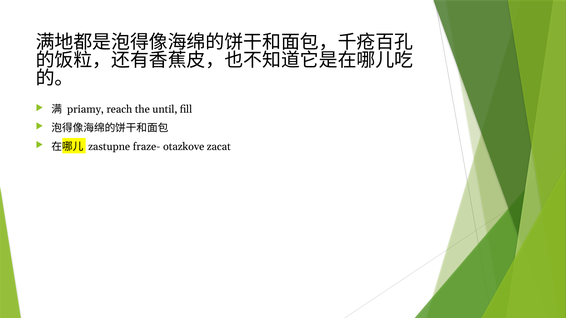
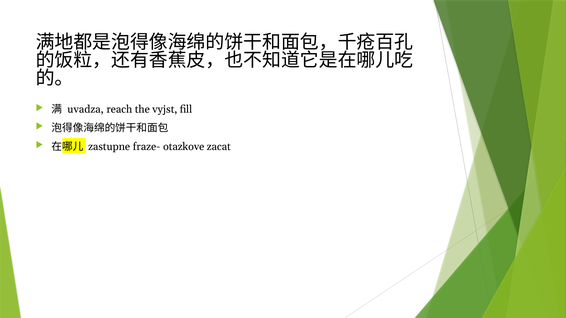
priamy: priamy -> uvadza
until: until -> vyjst
